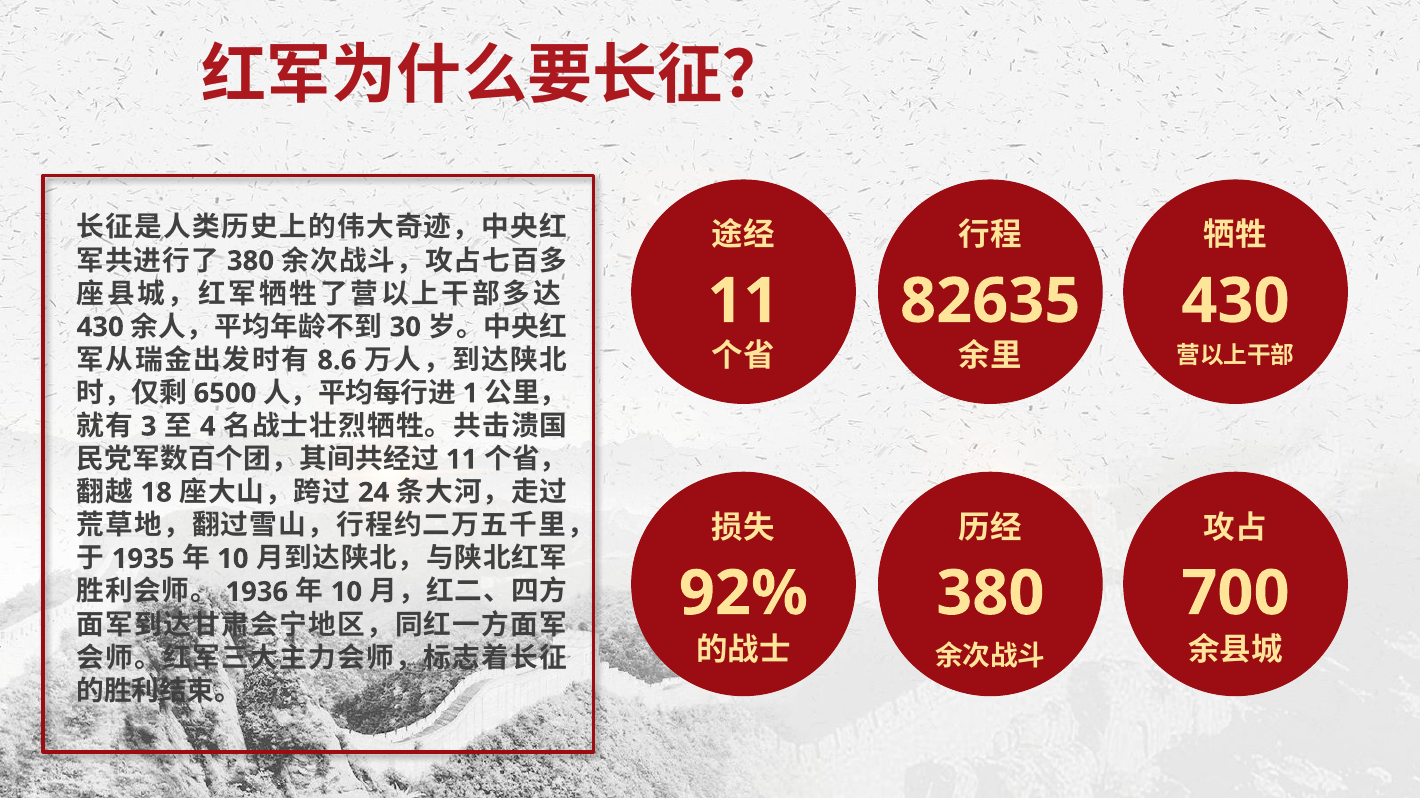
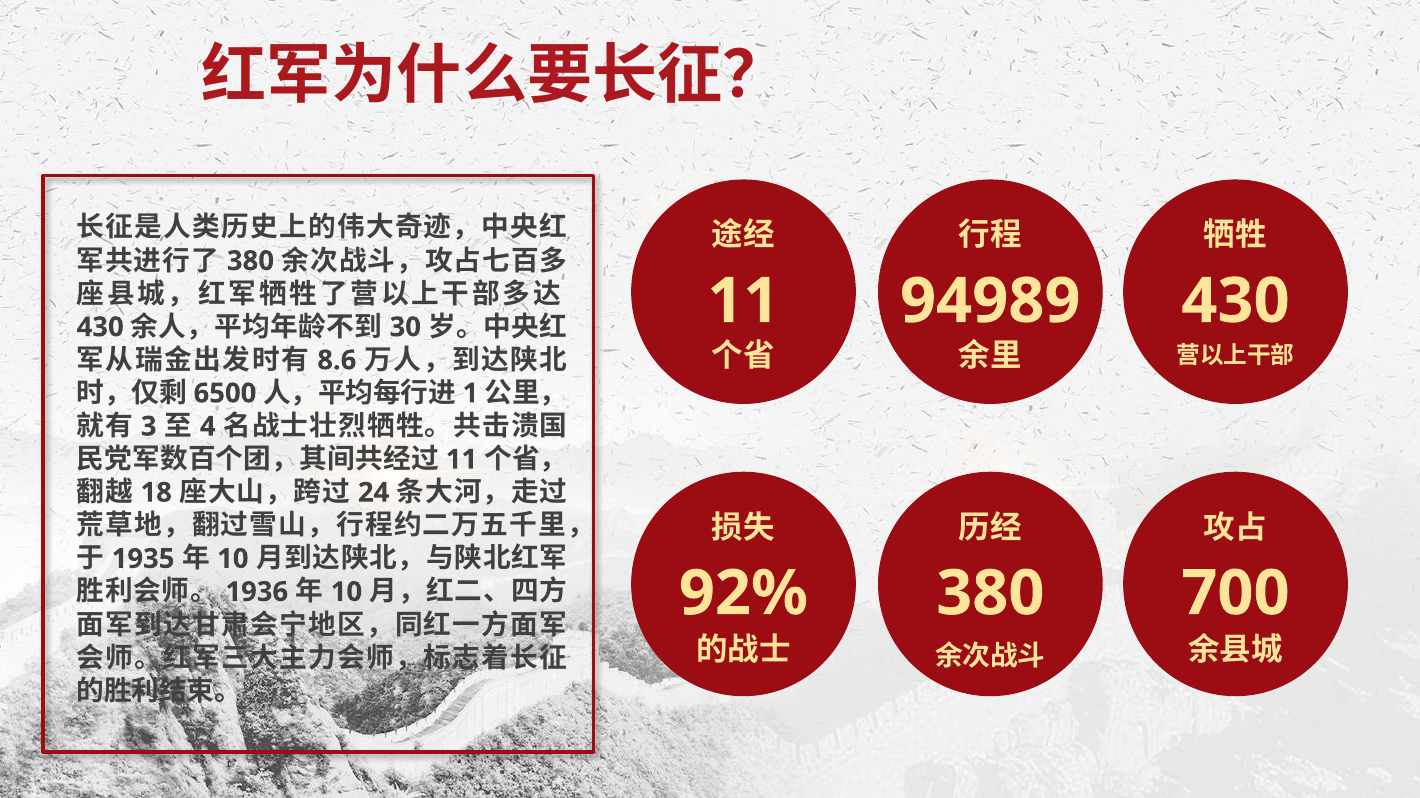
82635: 82635 -> 94989
